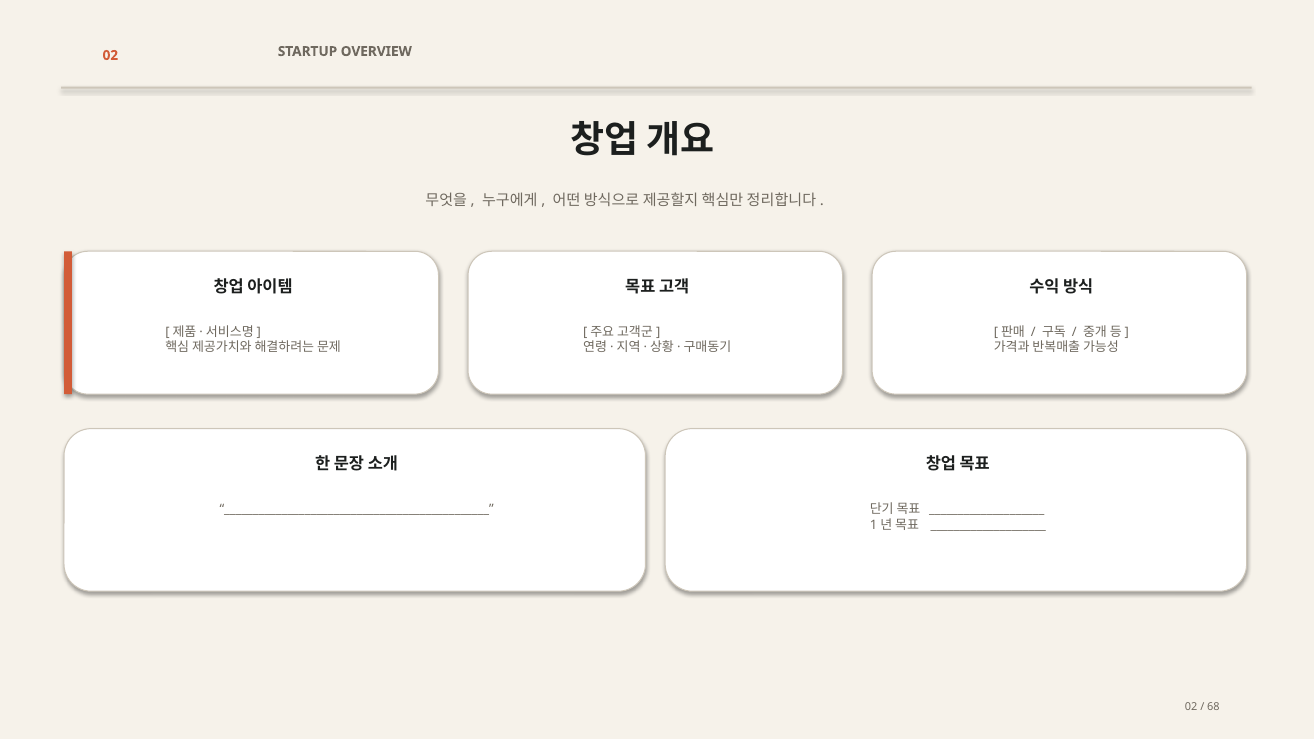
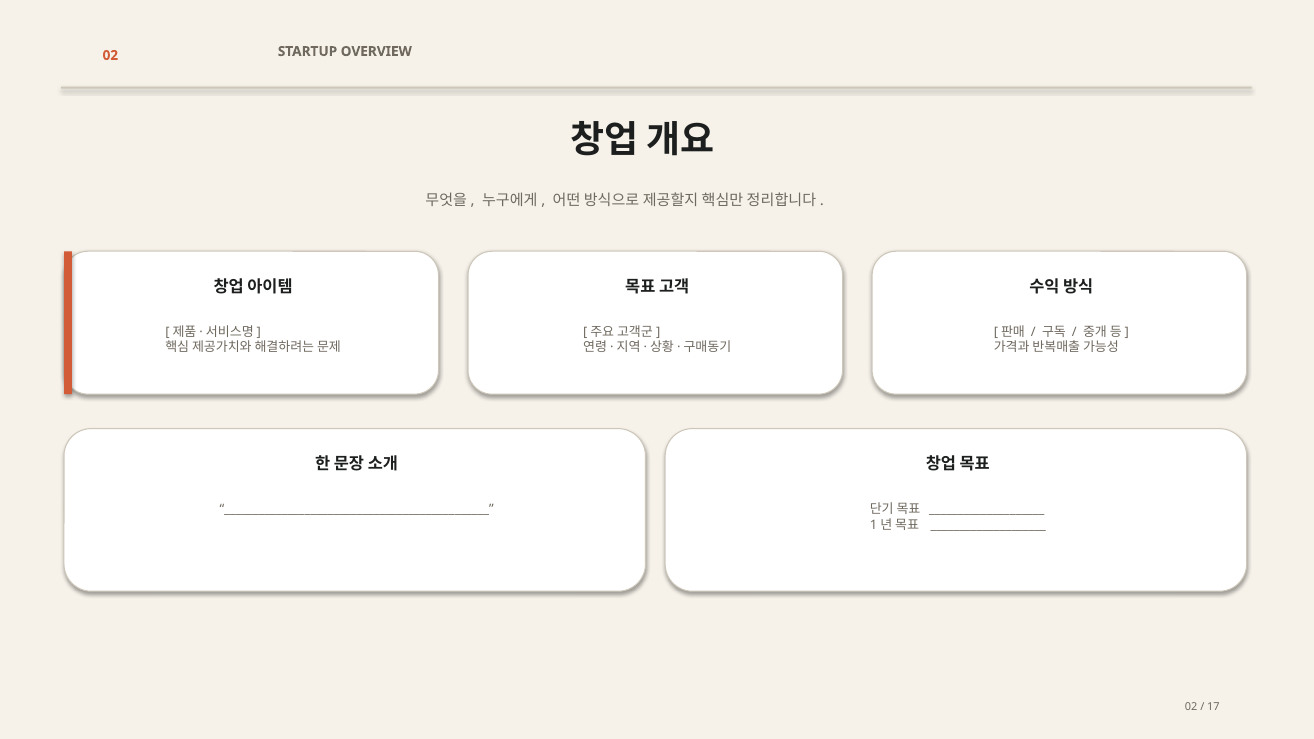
68: 68 -> 17
